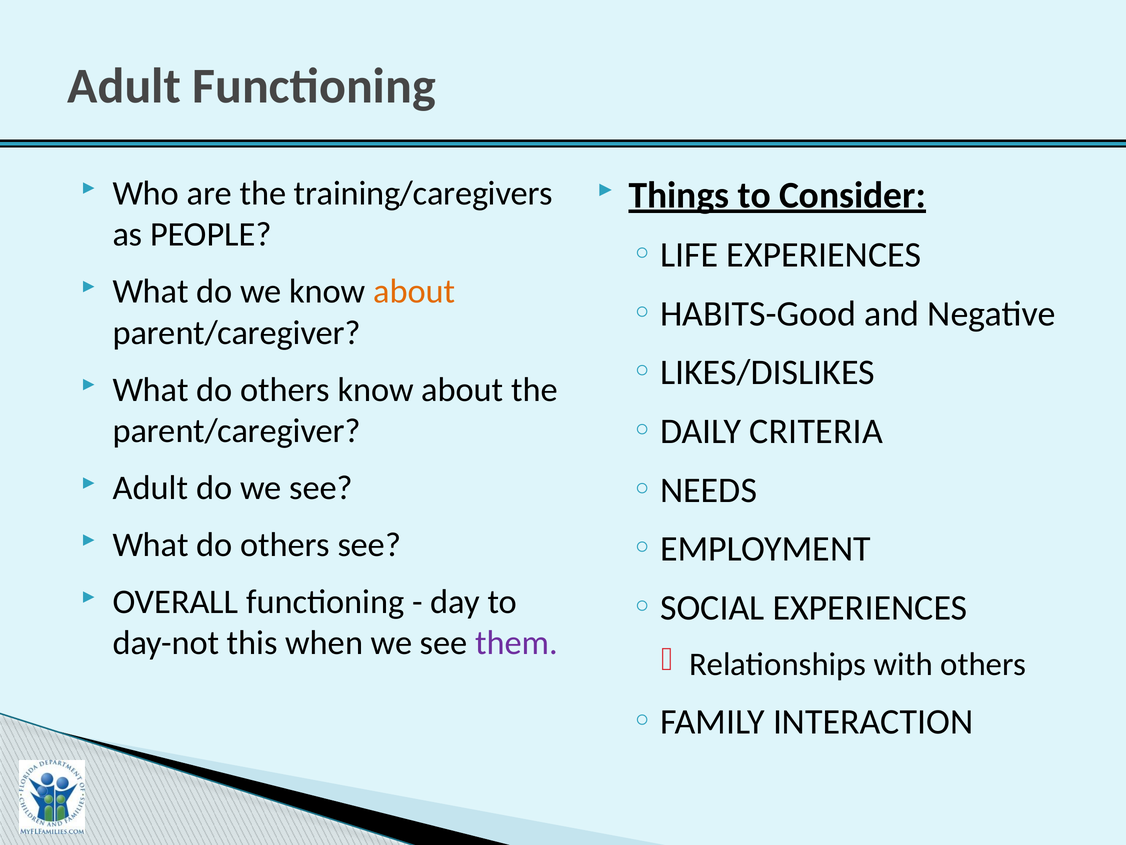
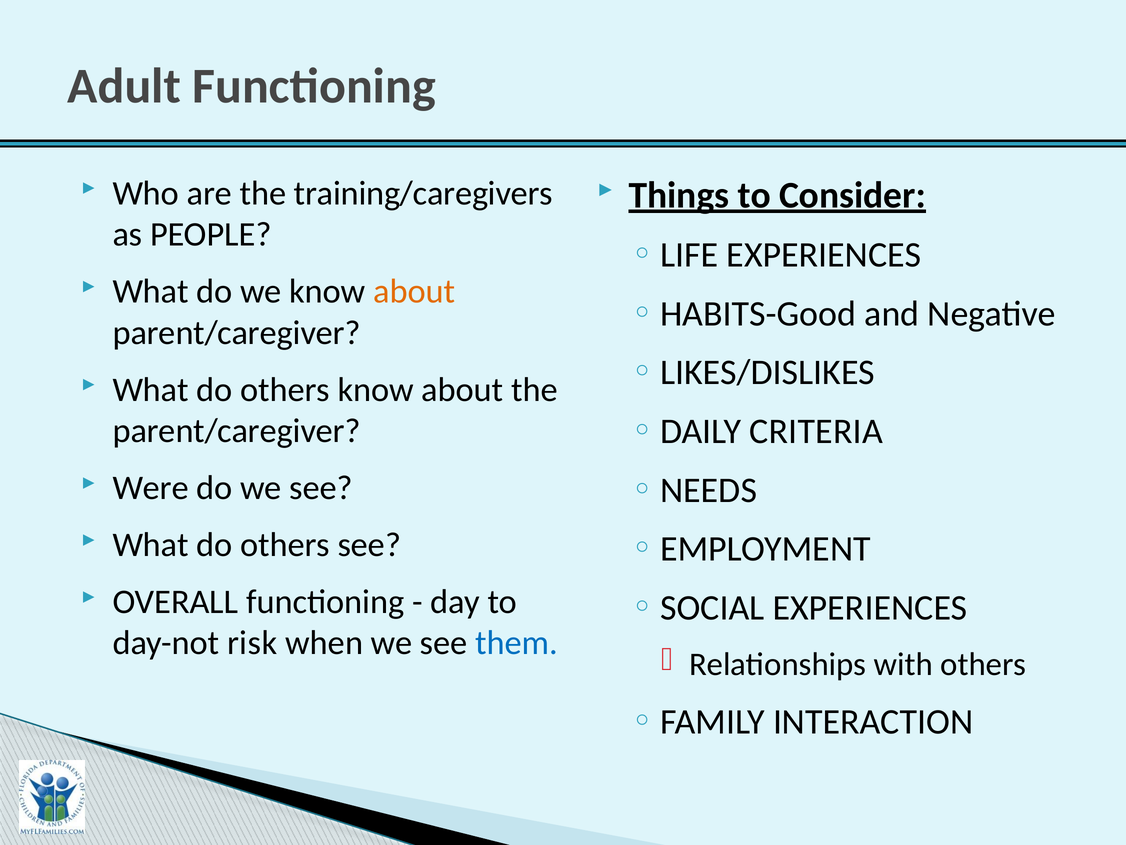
Adult at (150, 488): Adult -> Were
this: this -> risk
them colour: purple -> blue
